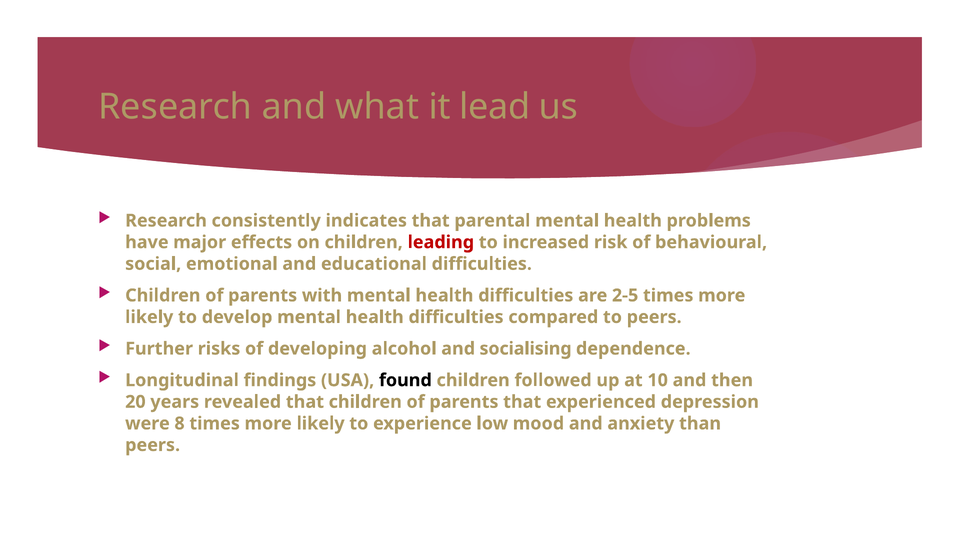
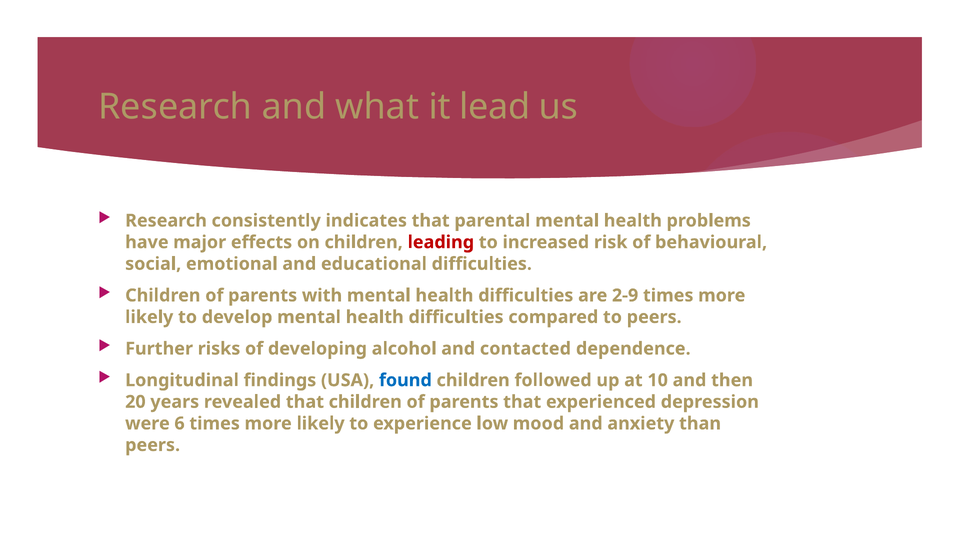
2-5: 2-5 -> 2-9
socialising: socialising -> contacted
found colour: black -> blue
8: 8 -> 6
